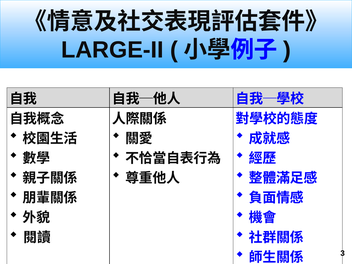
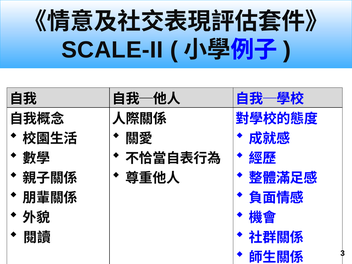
LARGE-II: LARGE-II -> SCALE-II
